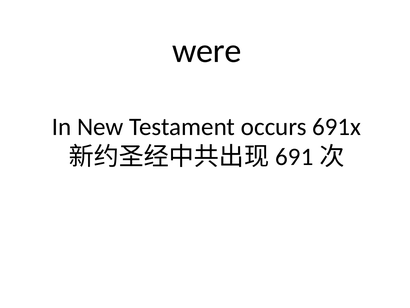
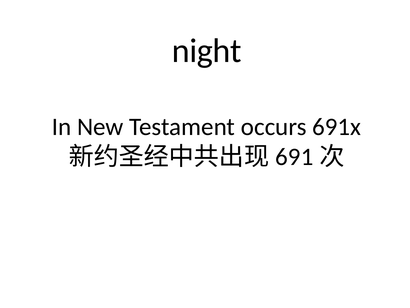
were: were -> night
